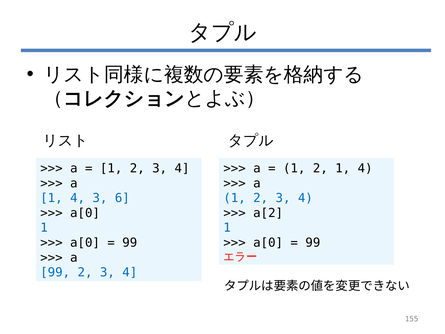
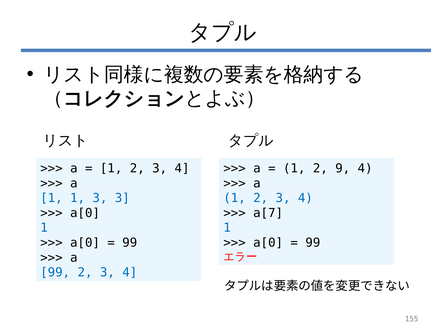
2 1: 1 -> 9
4 at (78, 198): 4 -> 1
3 6: 6 -> 3
a[2: a[2 -> a[7
